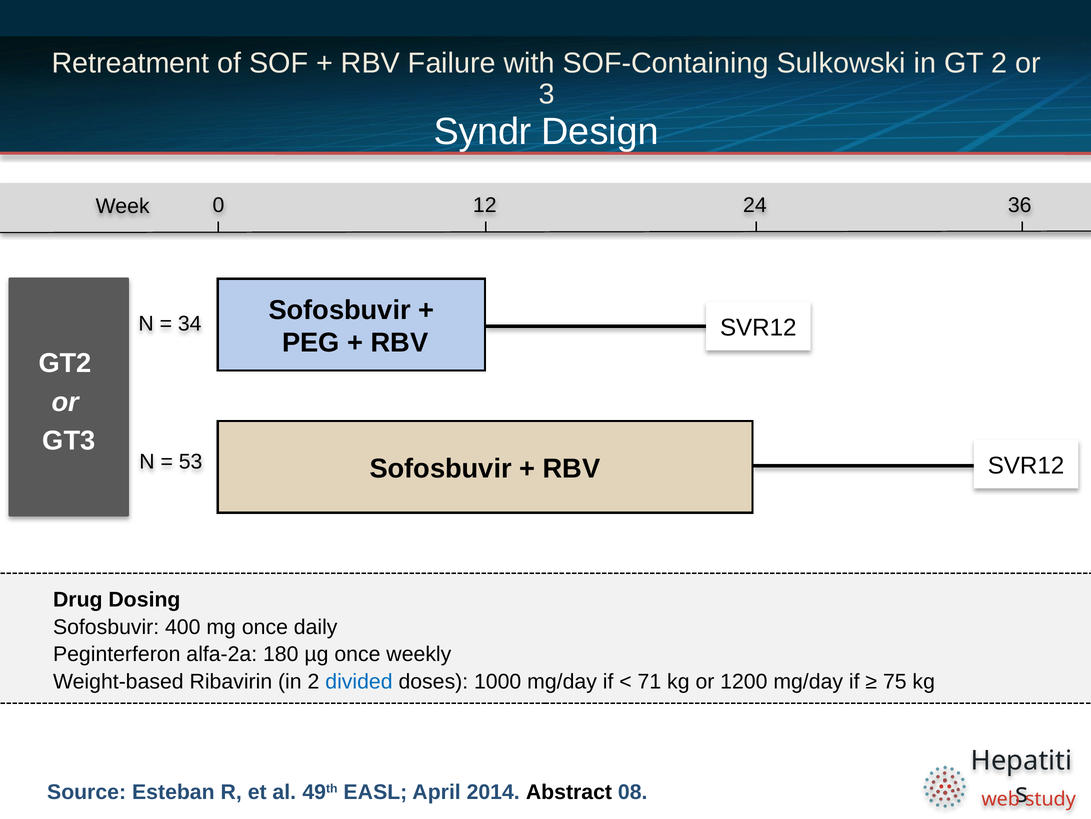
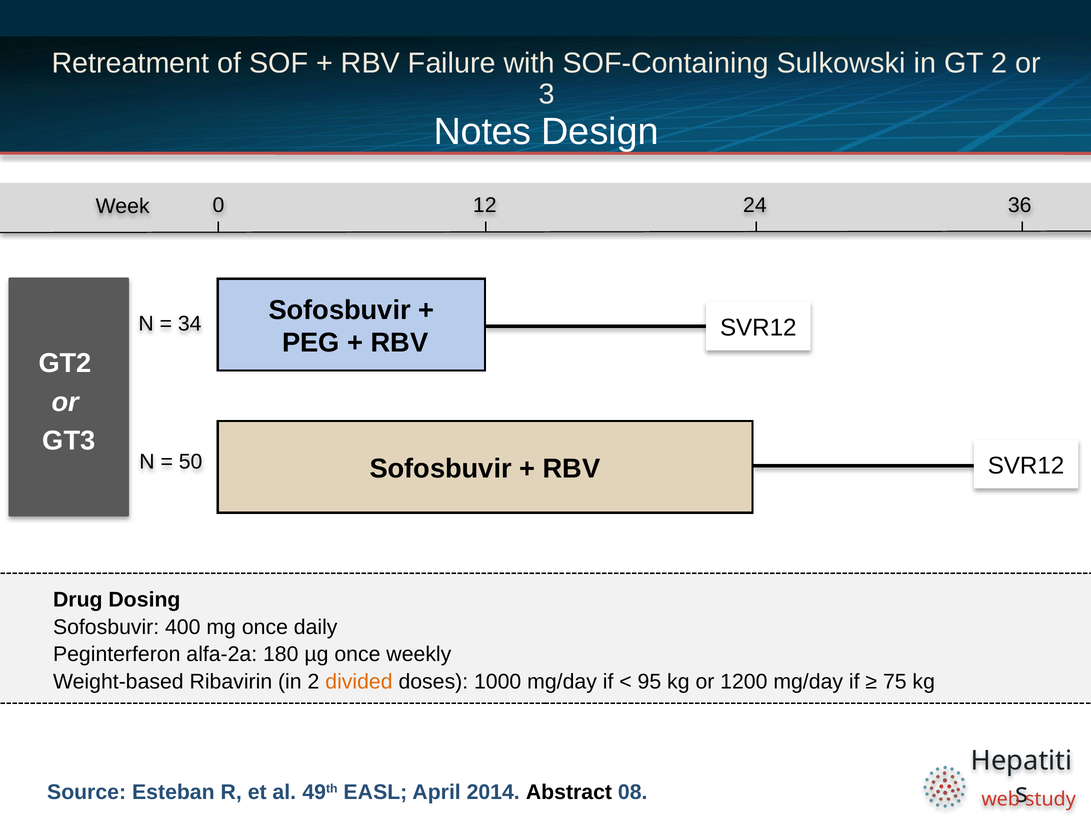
Syndr: Syndr -> Notes
53: 53 -> 50
divided colour: blue -> orange
71: 71 -> 95
